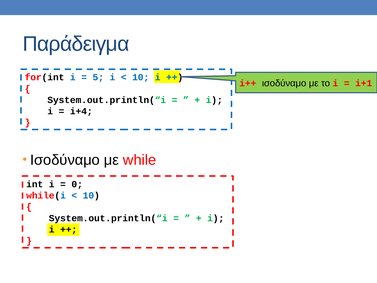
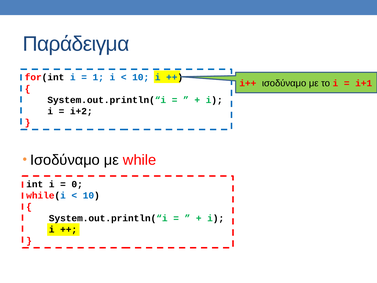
5: 5 -> 1
i+4: i+4 -> i+2
